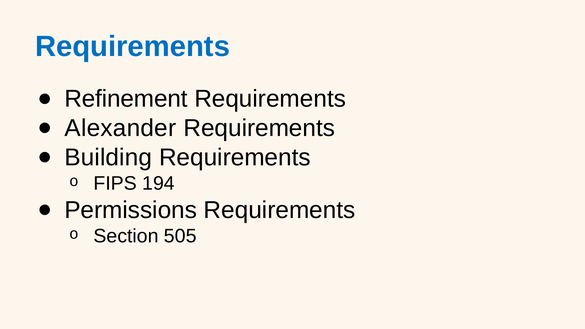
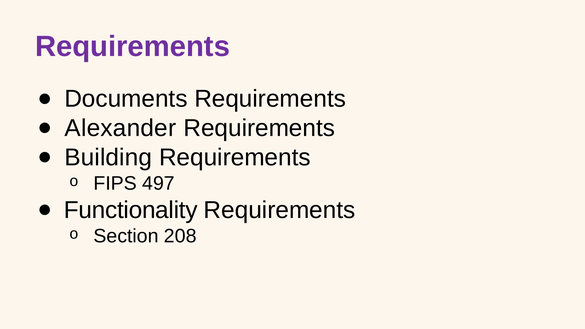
Requirements at (133, 47) colour: blue -> purple
Refinement: Refinement -> Documents
194: 194 -> 497
Permissions: Permissions -> Functionality
505: 505 -> 208
